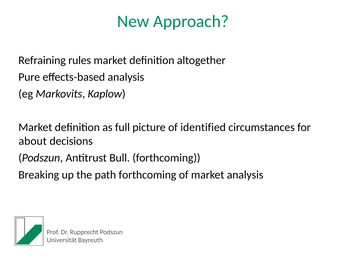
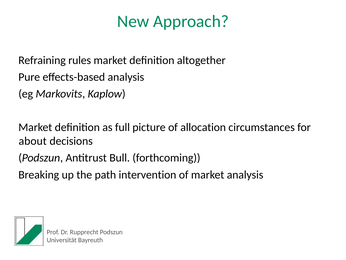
identified: identified -> allocation
path forthcoming: forthcoming -> intervention
